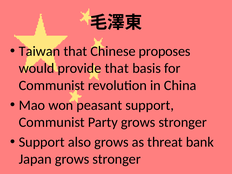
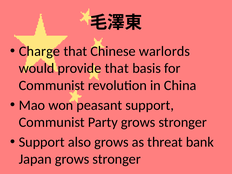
Taiwan: Taiwan -> Charge
proposes: proposes -> warlords
